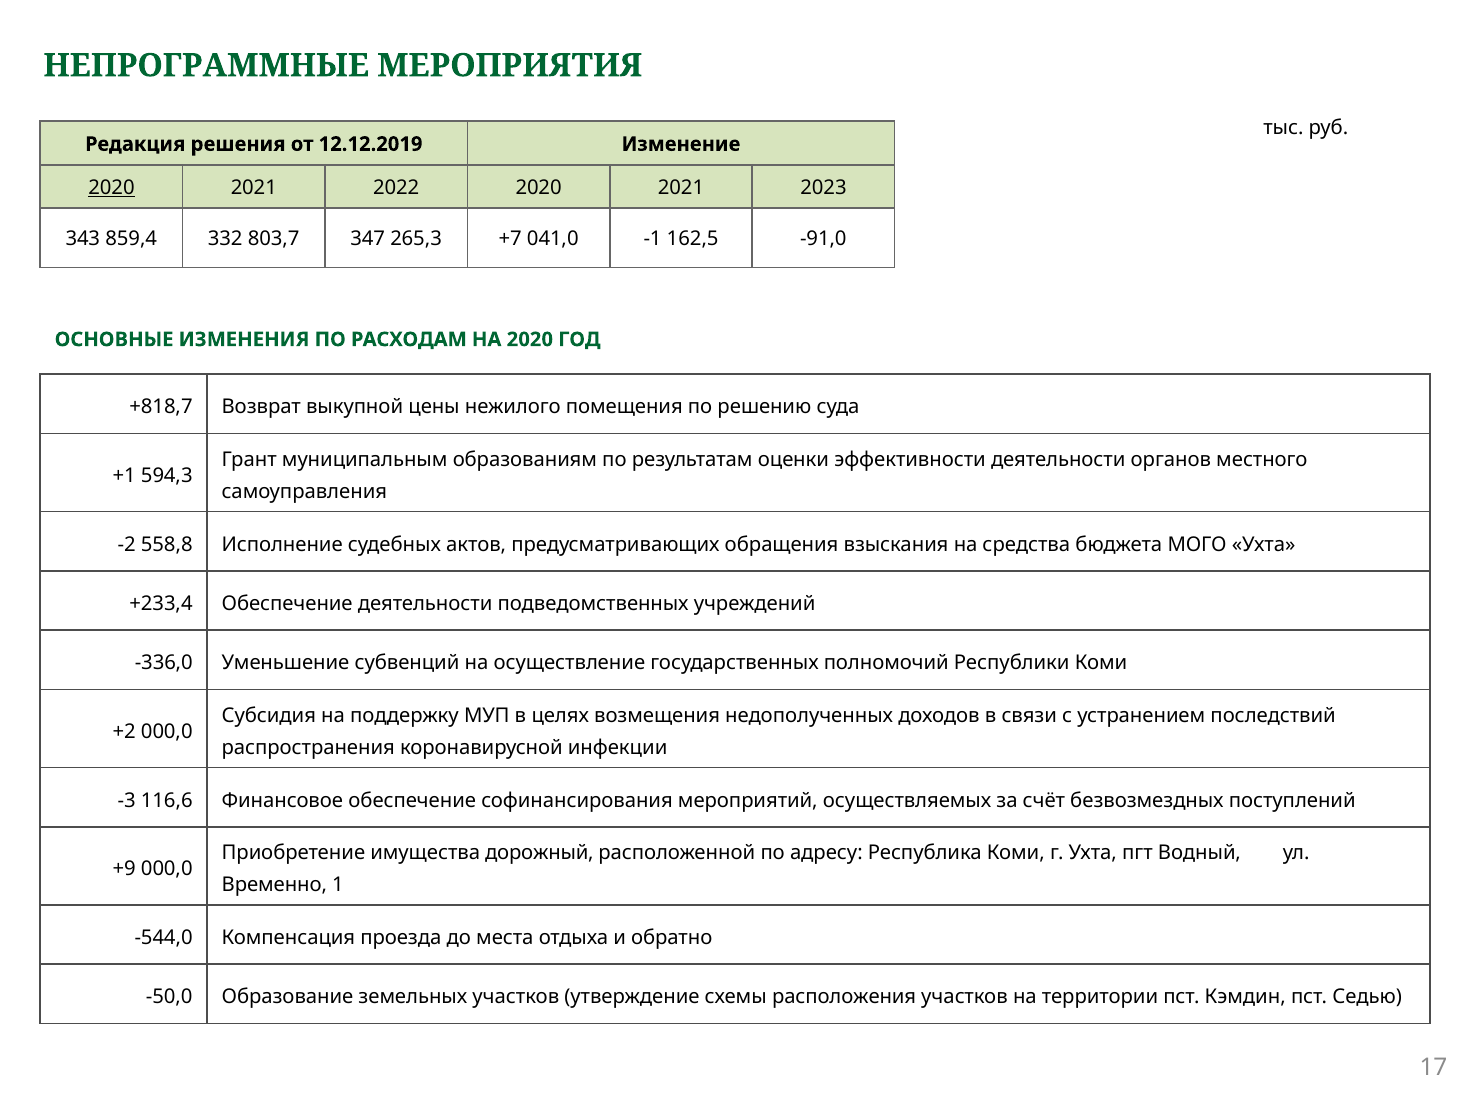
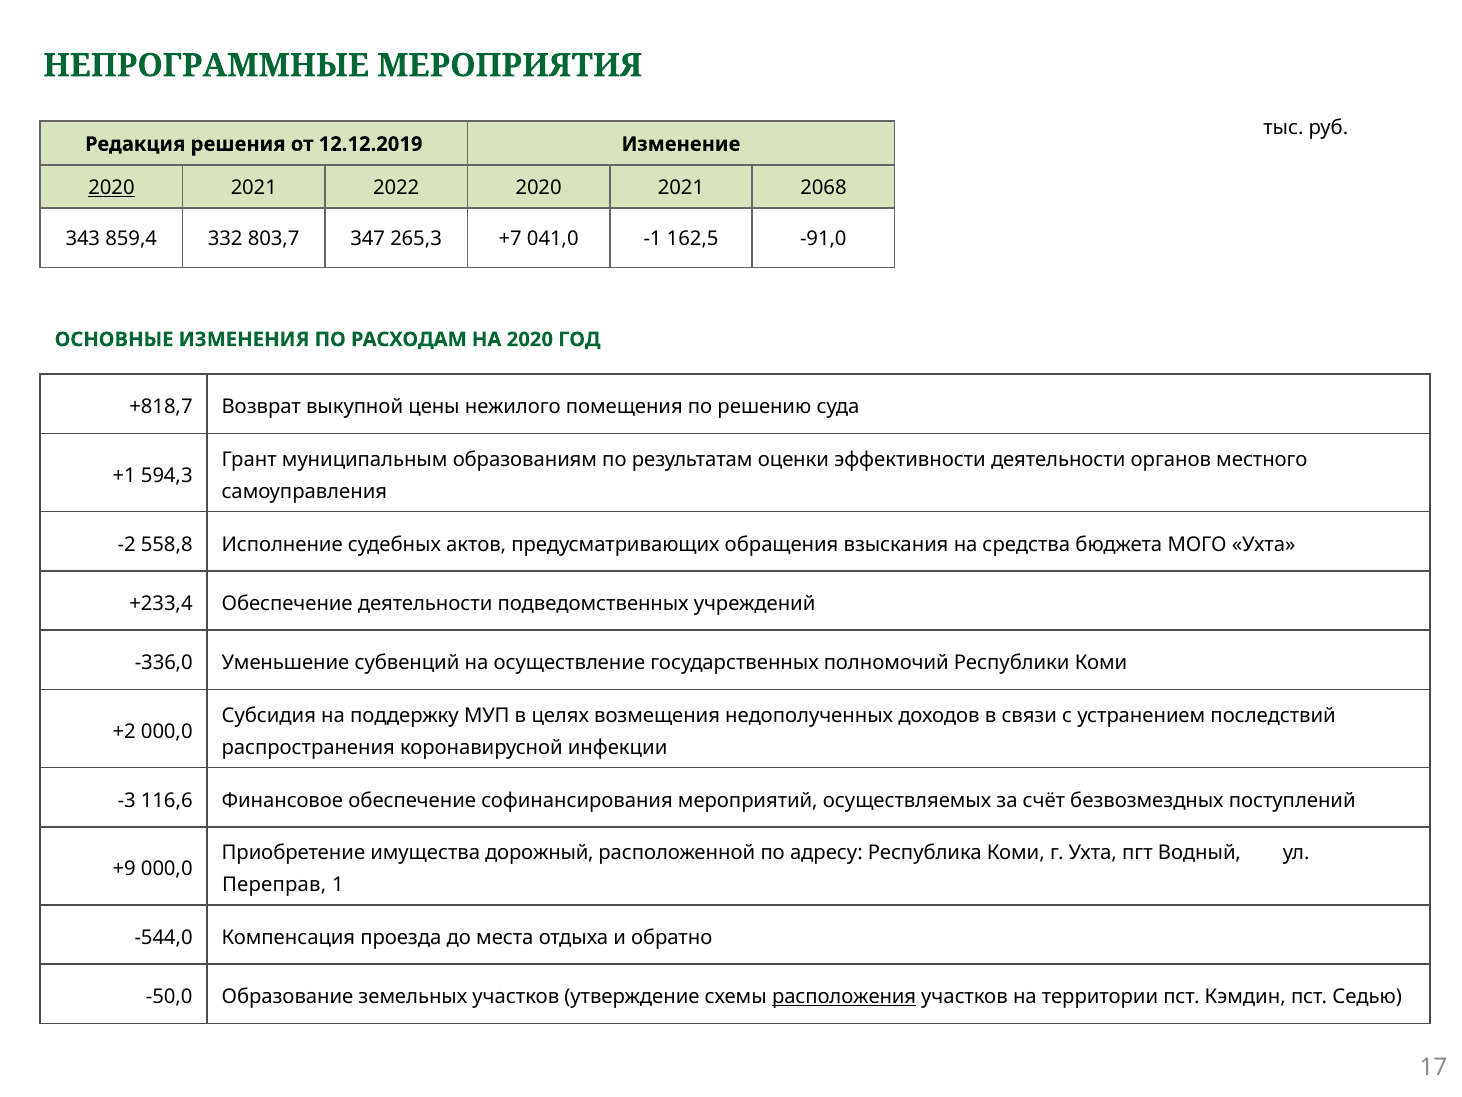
2023: 2023 -> 2068
Временно: Временно -> Переправ
расположения underline: none -> present
